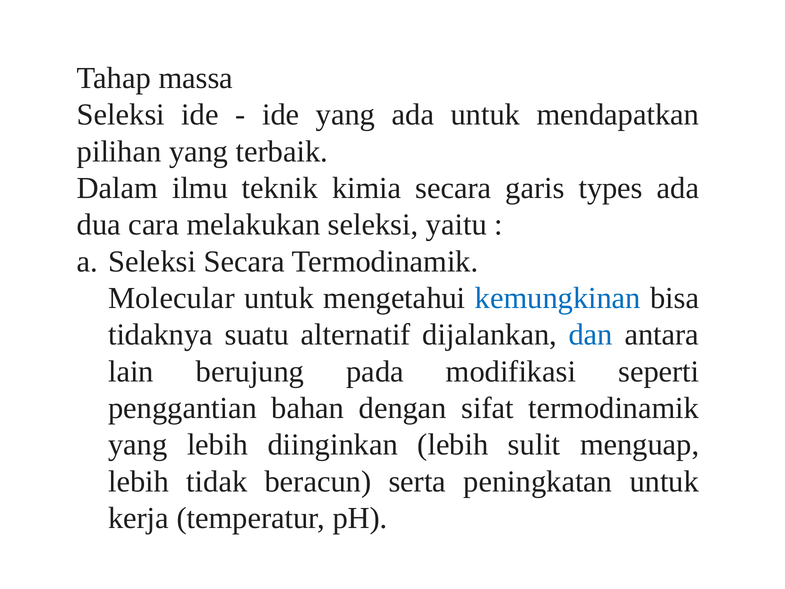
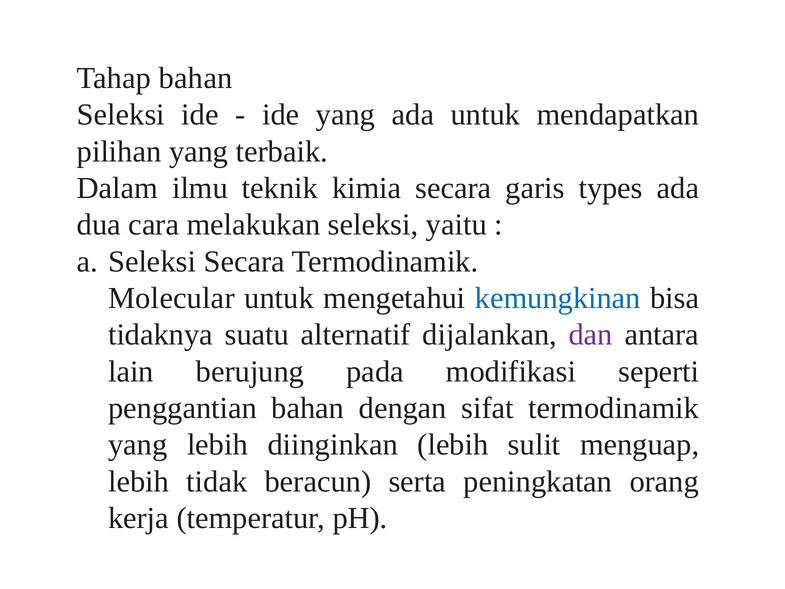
Tahap massa: massa -> bahan
dan colour: blue -> purple
peningkatan untuk: untuk -> orang
